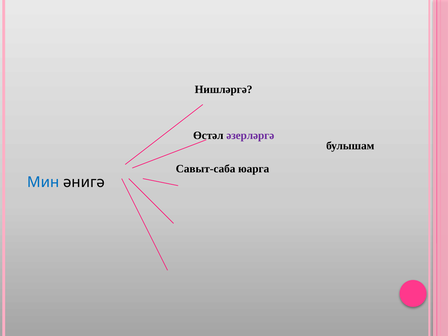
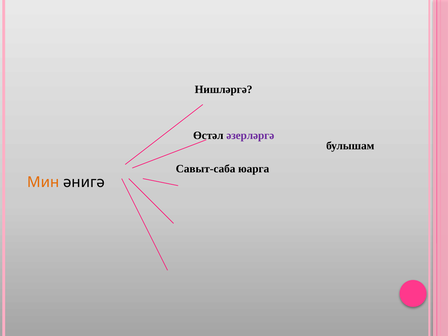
Мин colour: blue -> orange
